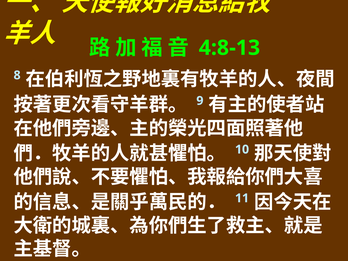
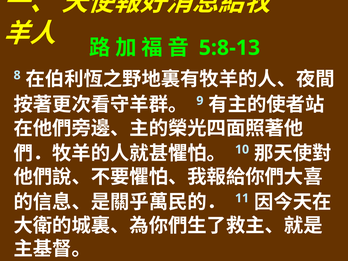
4:8-13: 4:8-13 -> 5:8-13
